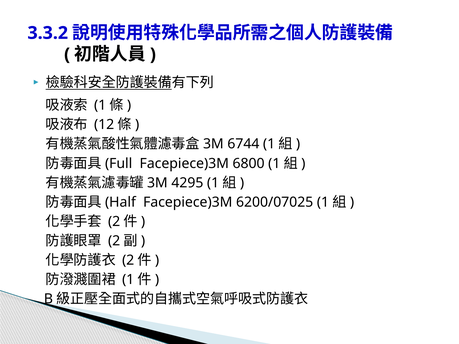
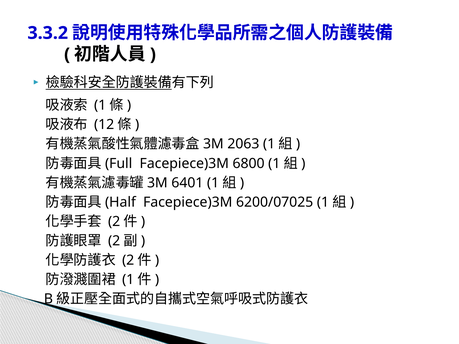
6744: 6744 -> 2063
4295: 4295 -> 6401
